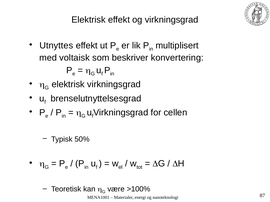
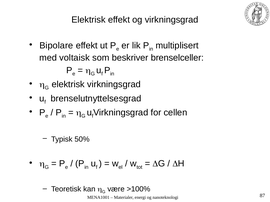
Utnyttes: Utnyttes -> Bipolare
konvertering: konvertering -> brenselceller
